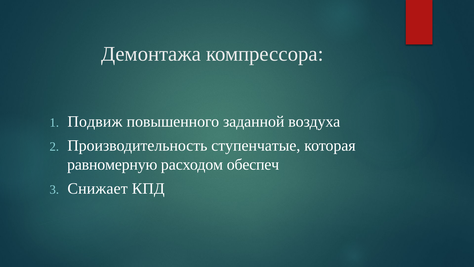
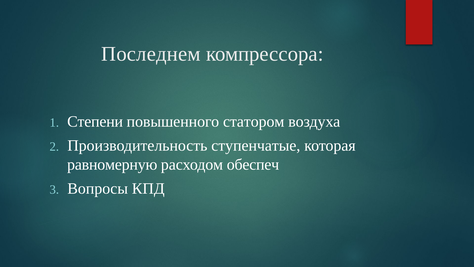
Демонтажа: Демонтажа -> Последнем
Подвиж: Подвиж -> Степени
заданной: заданной -> статором
Снижает: Снижает -> Вопросы
